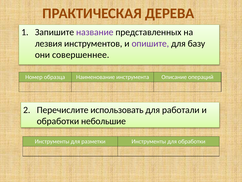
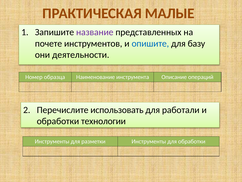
ДЕРЕВА: ДЕРЕВА -> МАЛЫЕ
лезвия: лезвия -> почете
опишите colour: purple -> blue
совершеннее: совершеннее -> деятельности
небольшие: небольшие -> технологии
